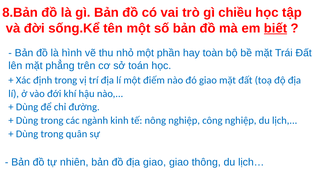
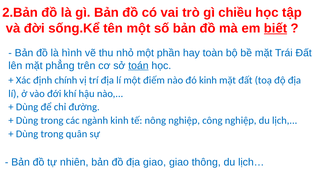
8.Bản: 8.Bản -> 2.Bản
toán underline: none -> present
định trong: trong -> chính
đó giao: giao -> kinh
